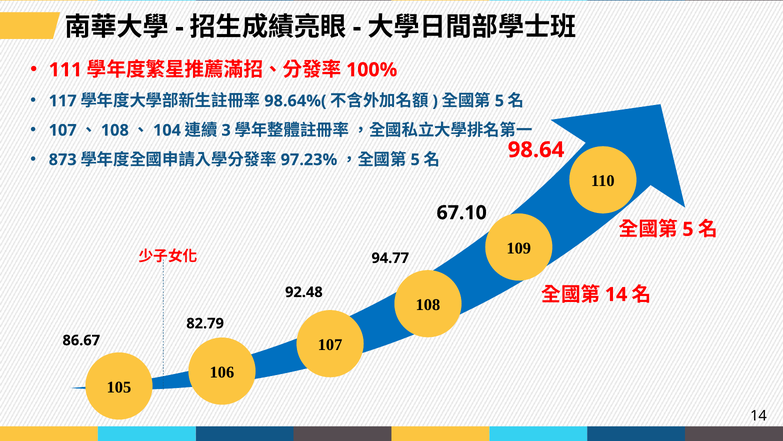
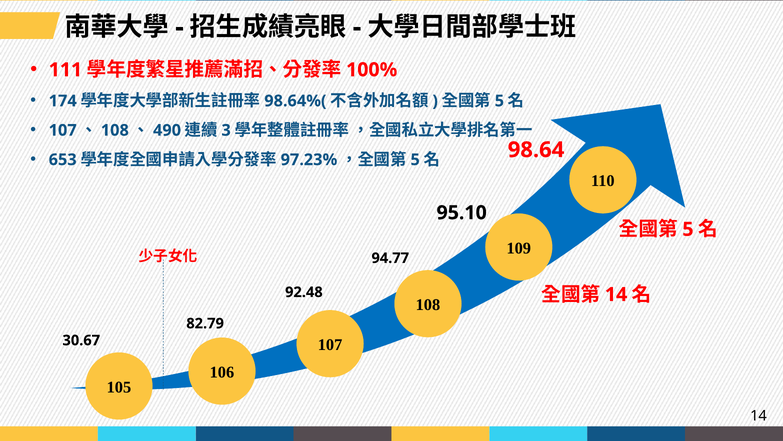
117: 117 -> 174
104: 104 -> 490
873: 873 -> 653
67.10: 67.10 -> 95.10
86.67: 86.67 -> 30.67
